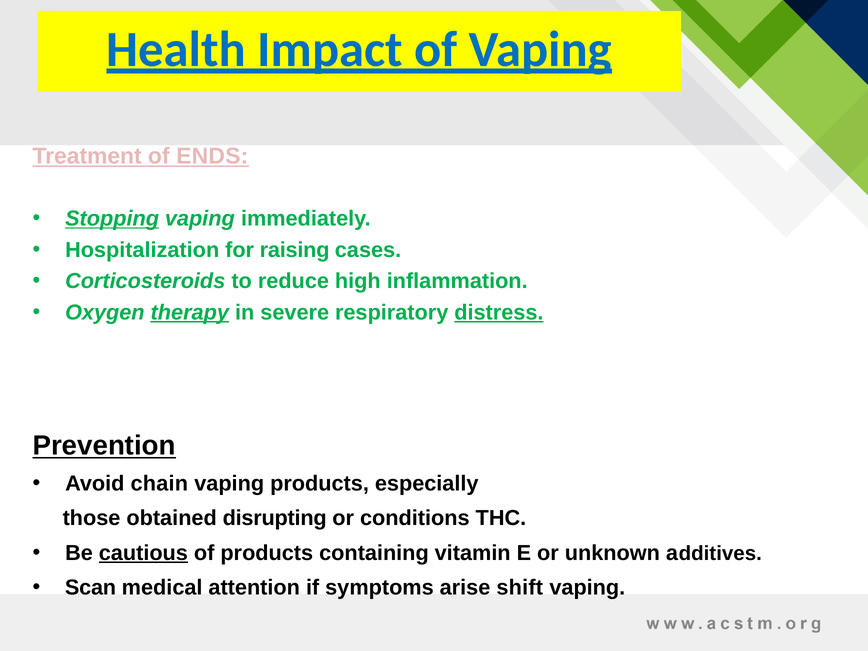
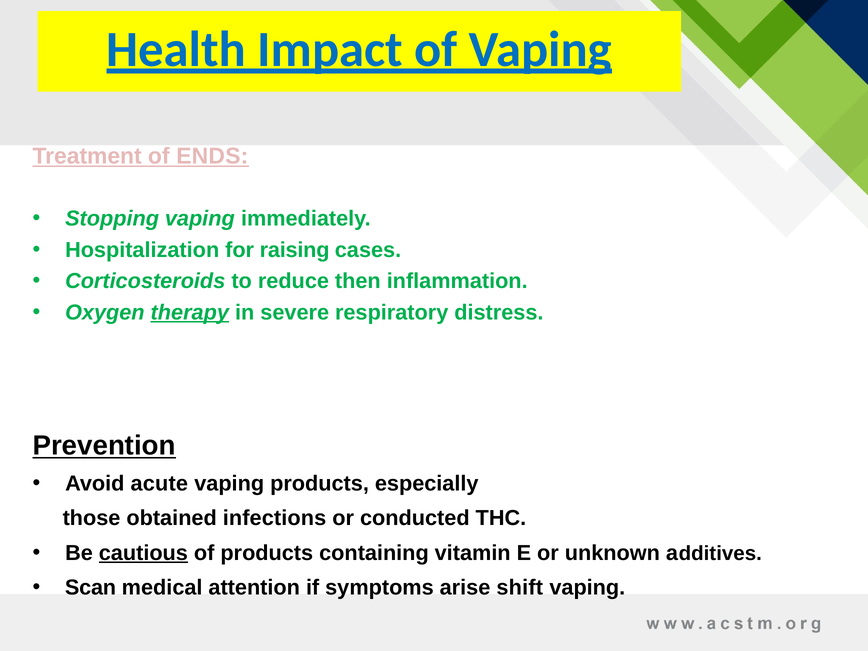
Stopping underline: present -> none
high: high -> then
distress underline: present -> none
chain: chain -> acute
disrupting: disrupting -> infections
conditions: conditions -> conducted
